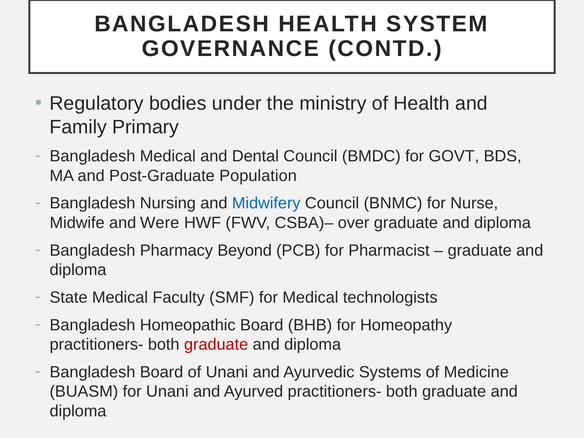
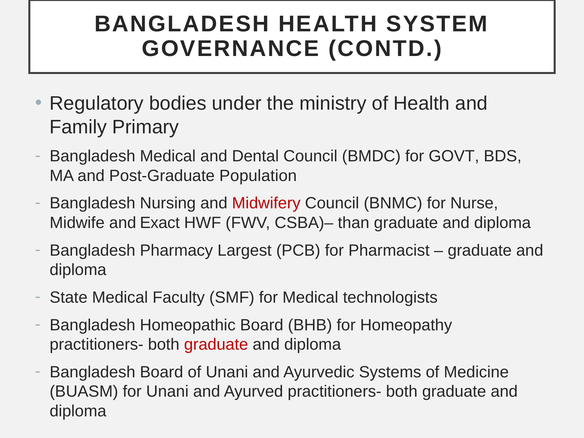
Midwifery colour: blue -> red
Were: Were -> Exact
over: over -> than
Beyond: Beyond -> Largest
